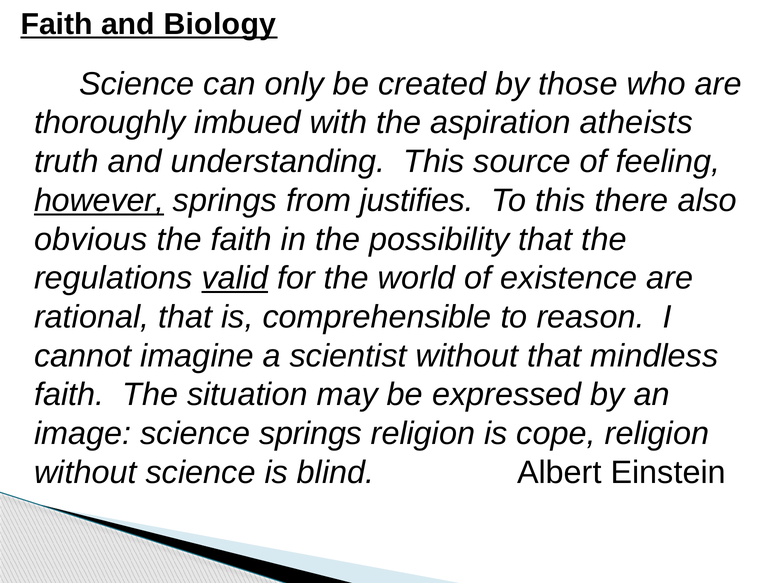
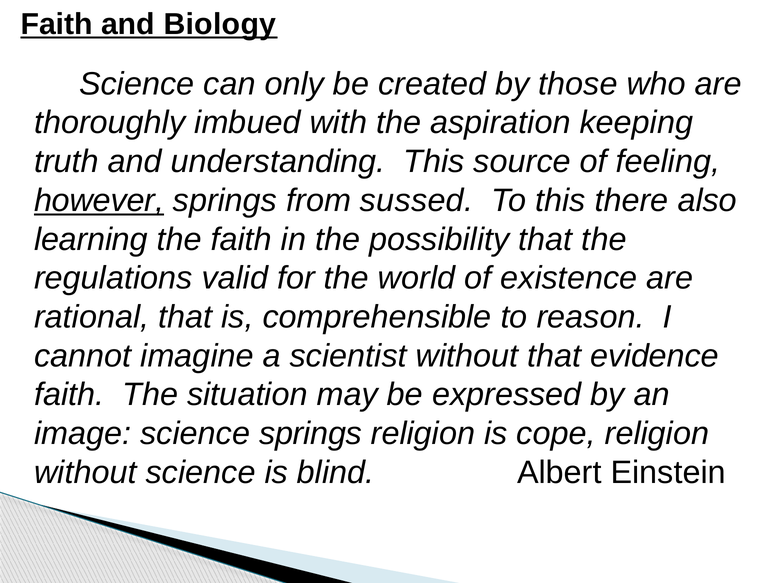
atheists: atheists -> keeping
justifies: justifies -> sussed
obvious: obvious -> learning
valid underline: present -> none
mindless: mindless -> evidence
